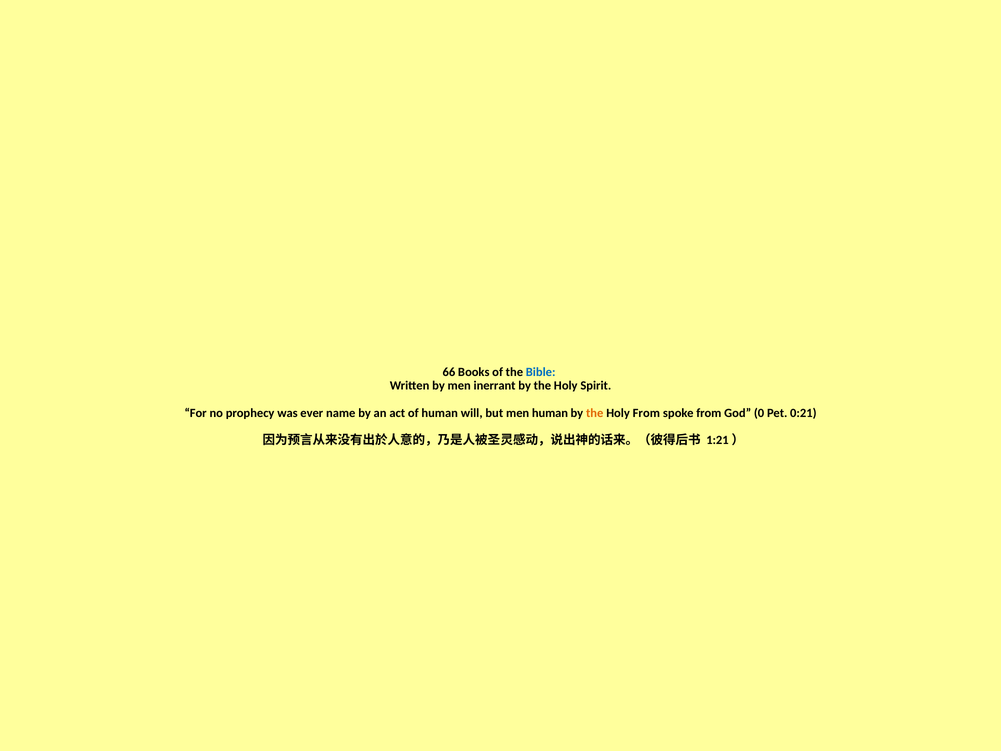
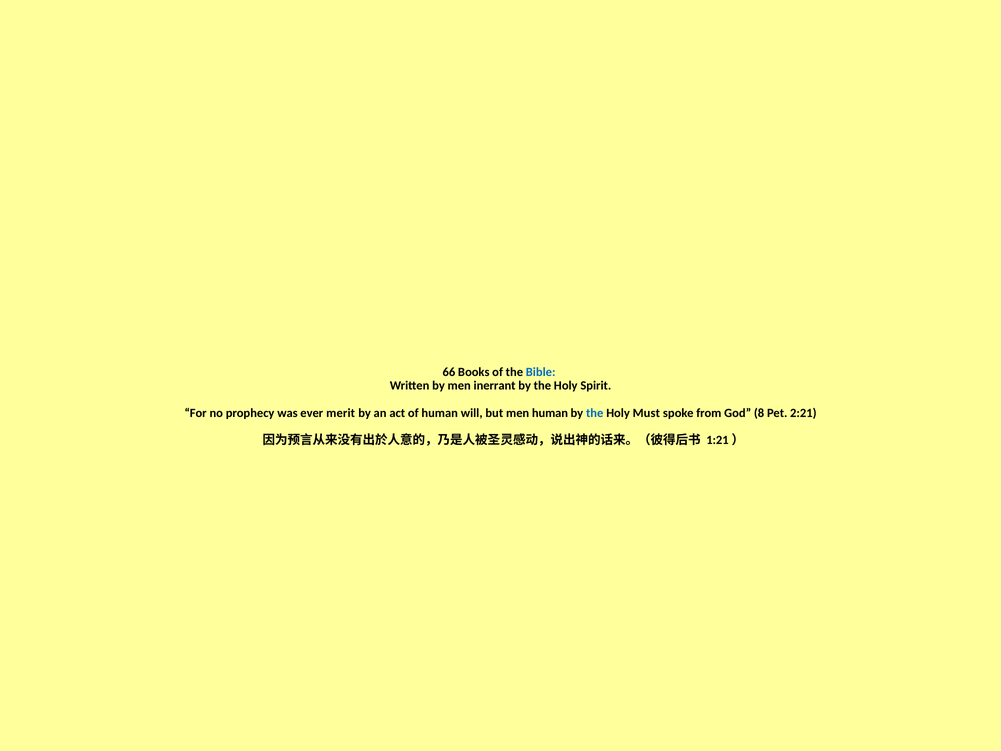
name: name -> merit
the at (595, 413) colour: orange -> blue
Holy From: From -> Must
0: 0 -> 8
0:21: 0:21 -> 2:21
